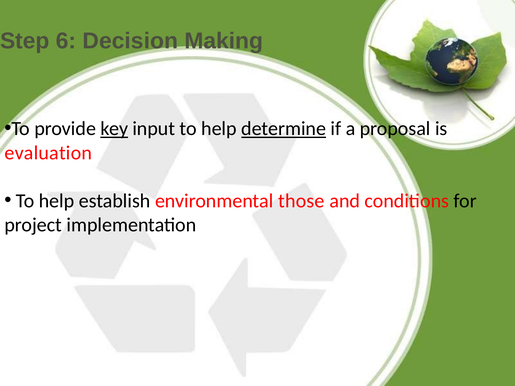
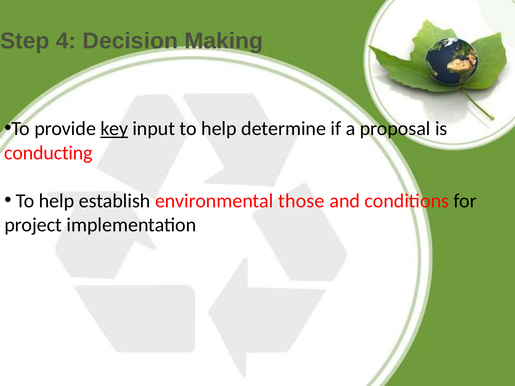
6: 6 -> 4
determine underline: present -> none
evaluation: evaluation -> conducting
